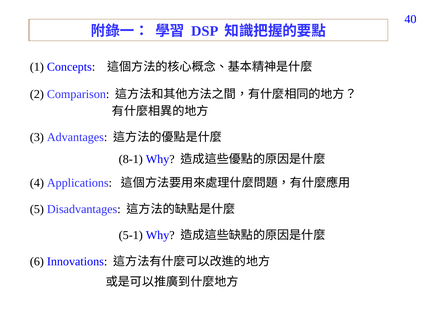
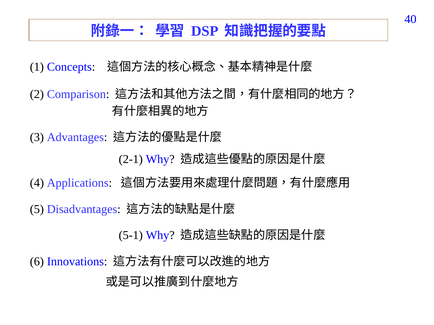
8-1: 8-1 -> 2-1
